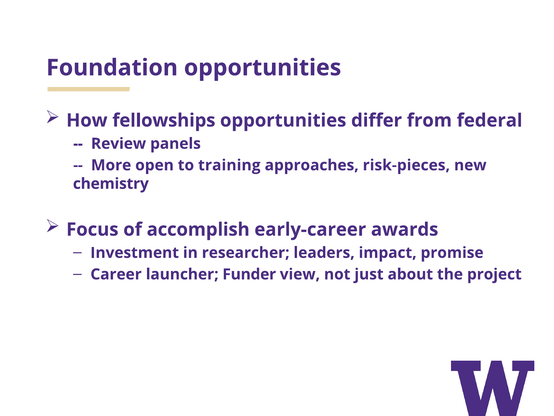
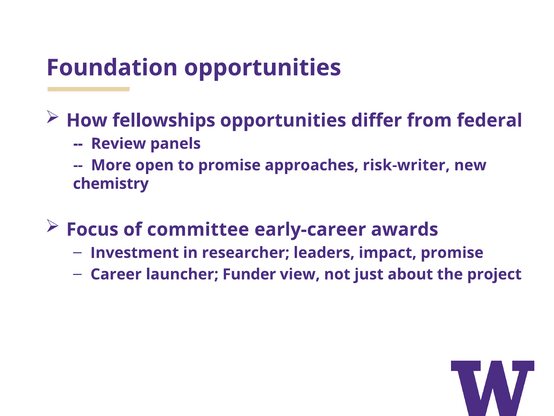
to training: training -> promise
risk-pieces: risk-pieces -> risk-writer
accomplish: accomplish -> committee
